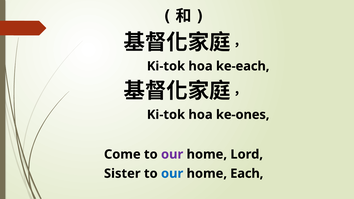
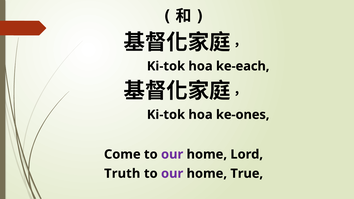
Sister: Sister -> Truth
our at (172, 174) colour: blue -> purple
Each: Each -> True
